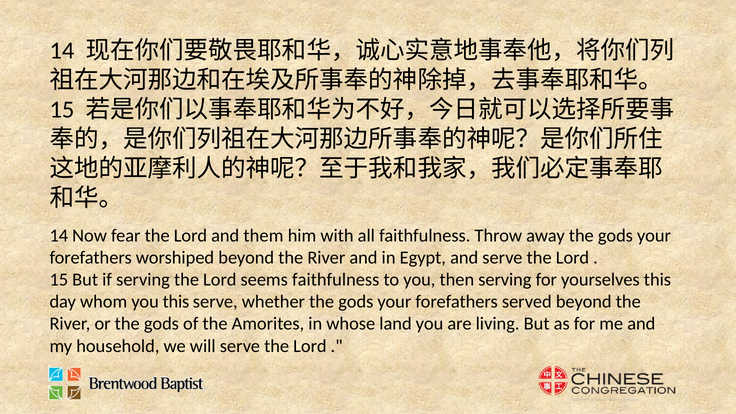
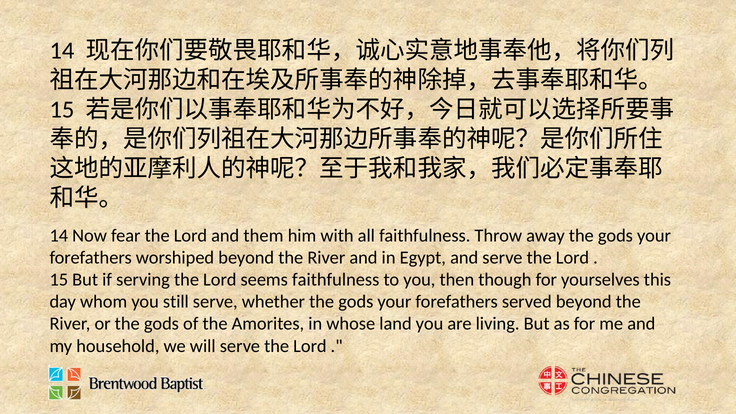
then serving: serving -> though
you this: this -> still
